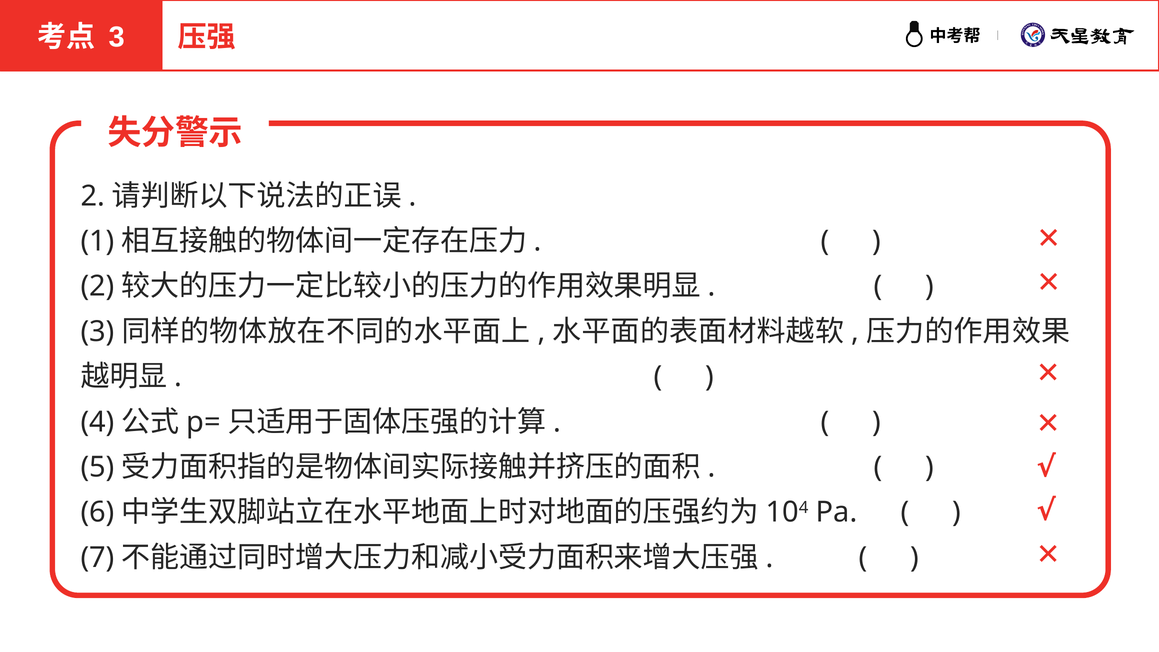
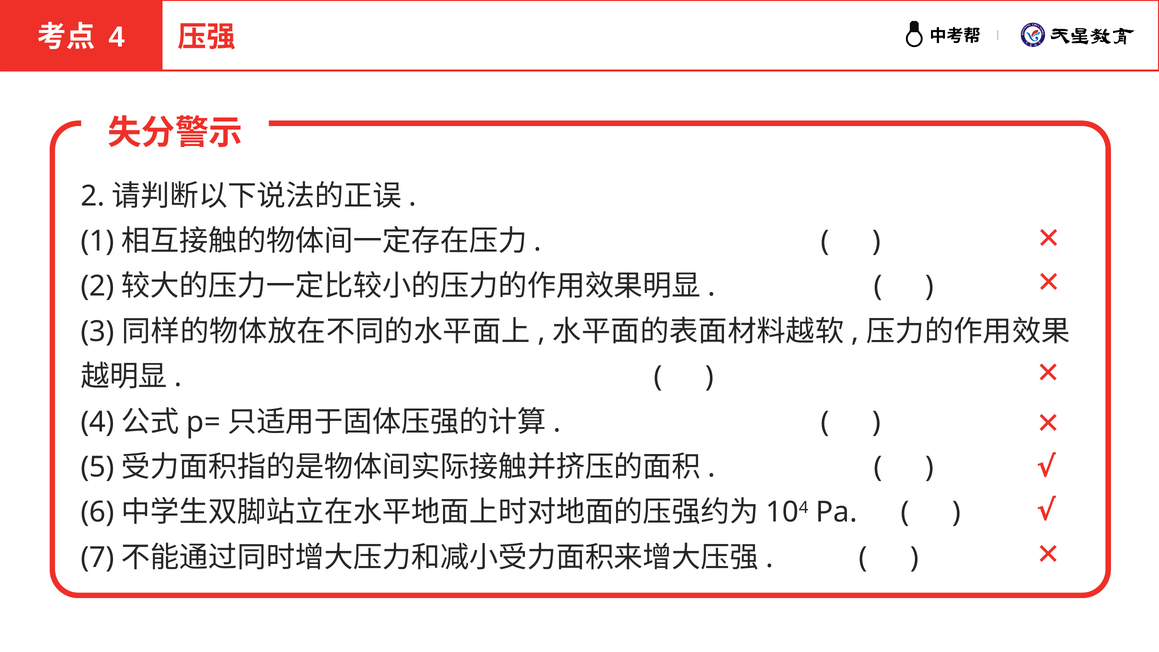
3 at (117, 37): 3 -> 4
